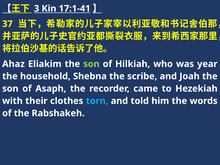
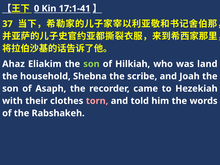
3: 3 -> 0
year: year -> land
torn colour: light blue -> pink
